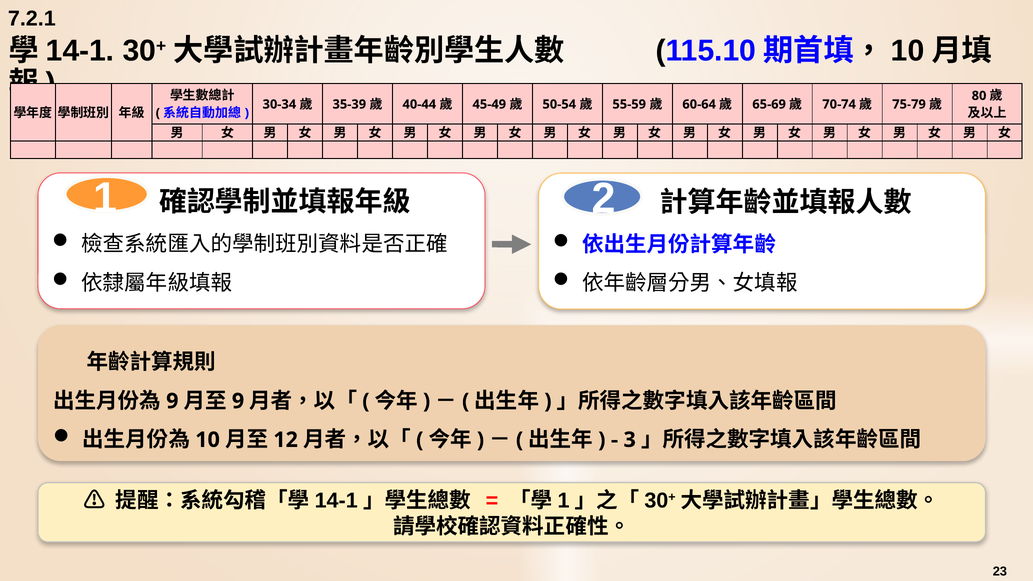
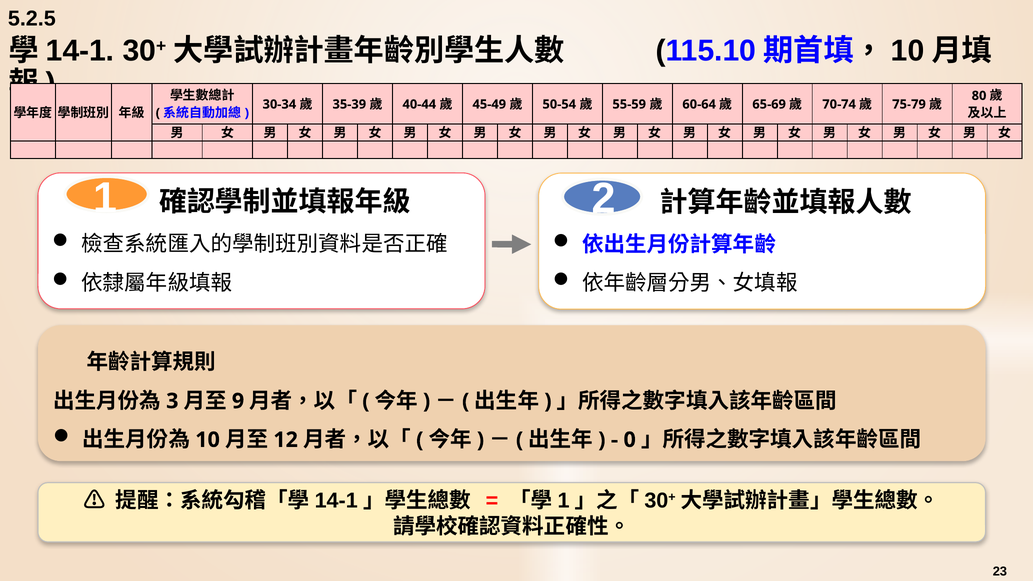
7.2.1: 7.2.1 -> 5.2.5
9 at (172, 401): 9 -> 3
3: 3 -> 0
